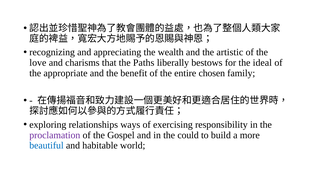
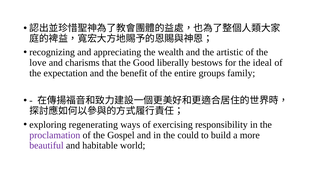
Paths: Paths -> Good
appropriate: appropriate -> expectation
chosen: chosen -> groups
relationships: relationships -> regenerating
beautiful colour: blue -> purple
